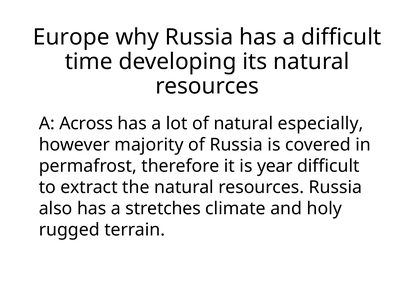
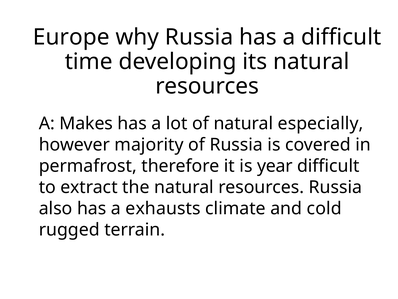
Across: Across -> Makes
stretches: stretches -> exhausts
holy: holy -> cold
